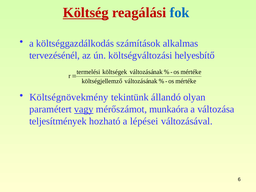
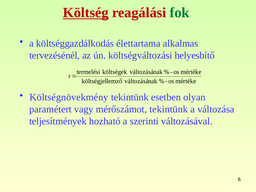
fok colour: blue -> green
számítások: számítások -> élettartama
állandó: állandó -> esetben
vagy underline: present -> none
mérőszámot munkaóra: munkaóra -> tekintünk
lépései: lépései -> szerinti
